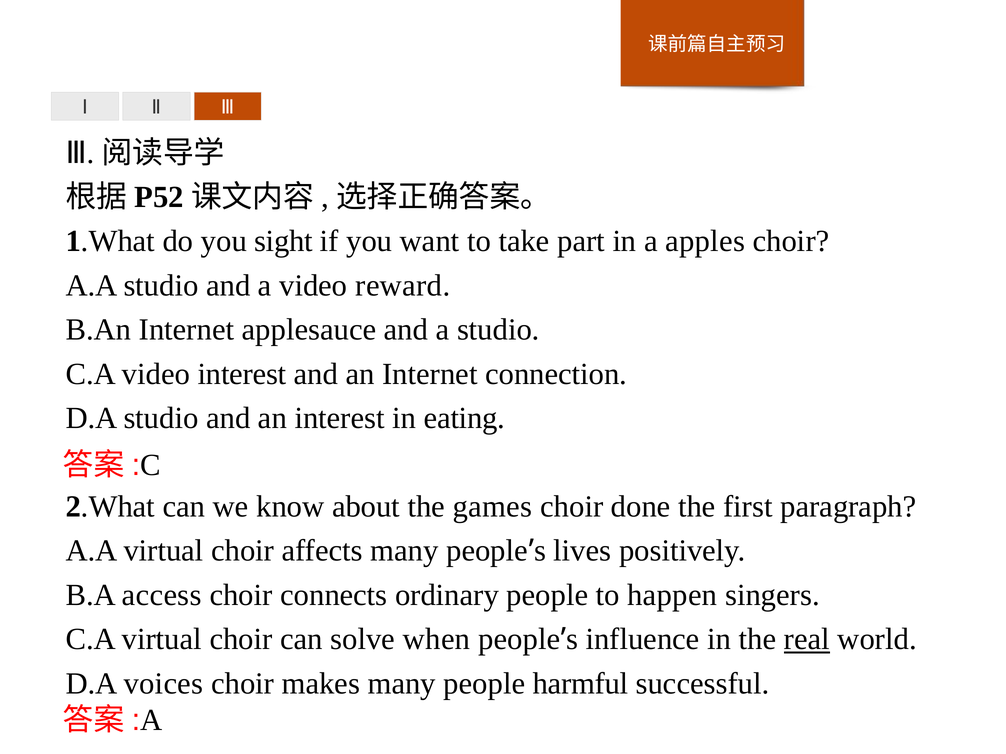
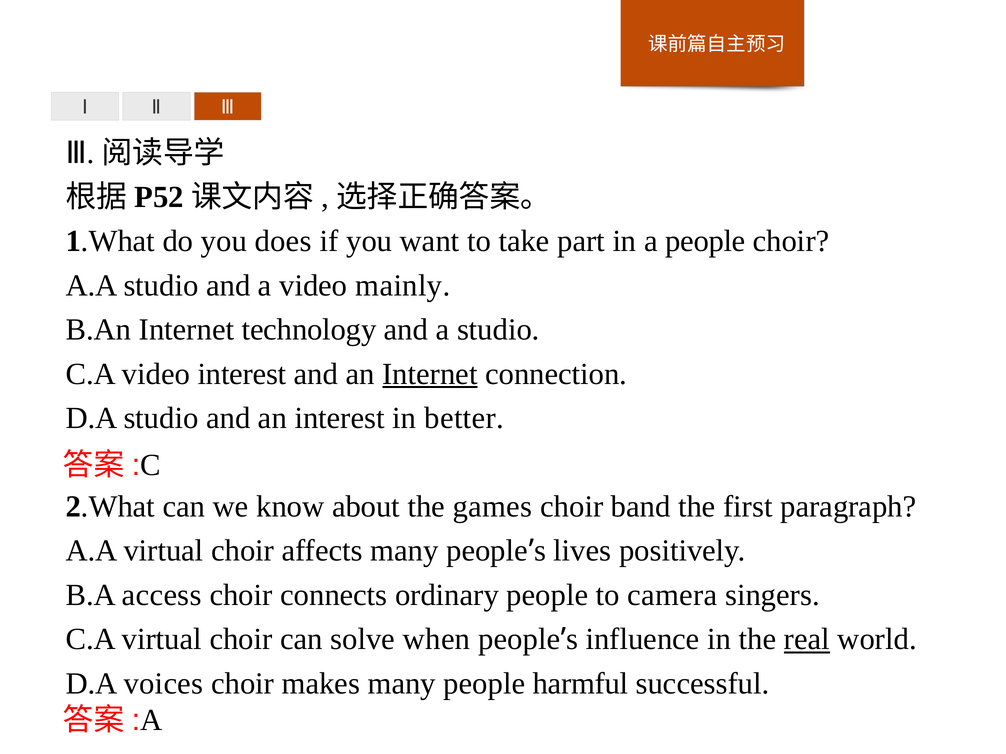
sight: sight -> does
a apples: apples -> people
reward: reward -> mainly
applesauce: applesauce -> technology
Internet at (430, 374) underline: none -> present
eating: eating -> better
done: done -> band
happen: happen -> camera
